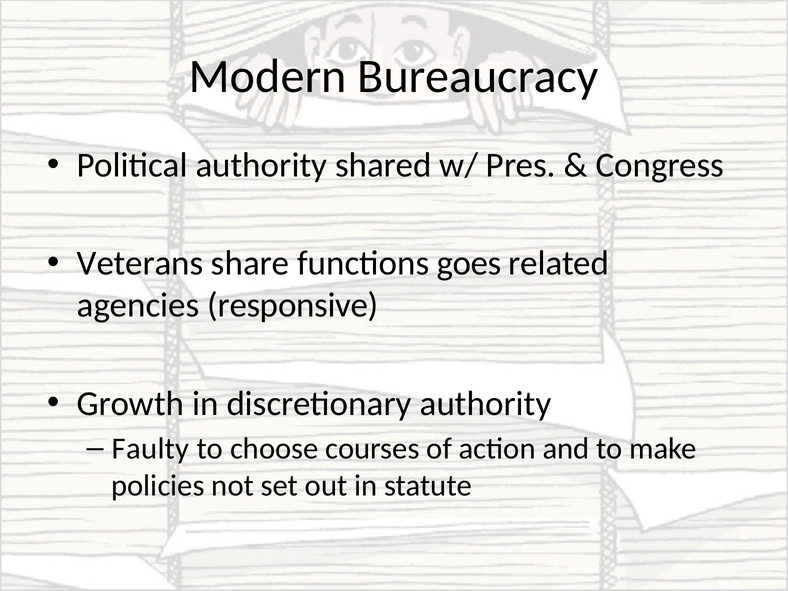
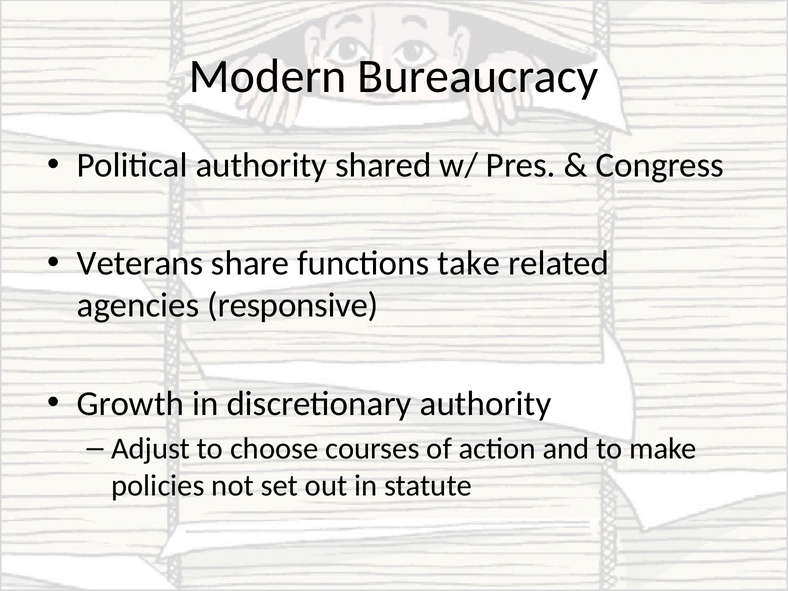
goes: goes -> take
Faulty: Faulty -> Adjust
